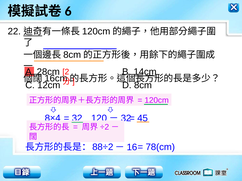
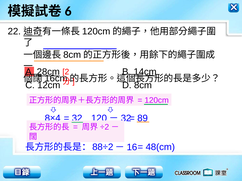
28cm underline: none -> present
45: 45 -> 89
78(cm: 78(cm -> 48(cm
